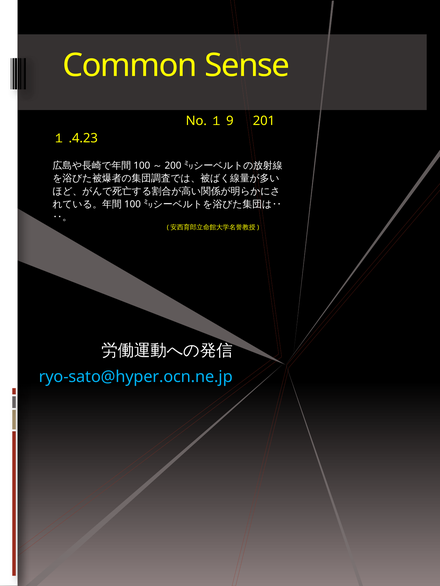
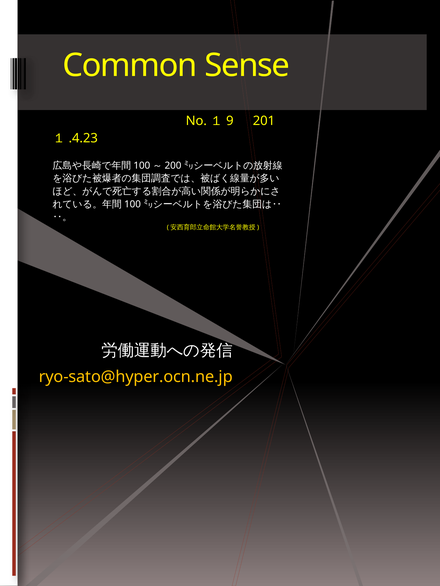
ryo-sato@hyper.ocn.ne.jp colour: light blue -> yellow
